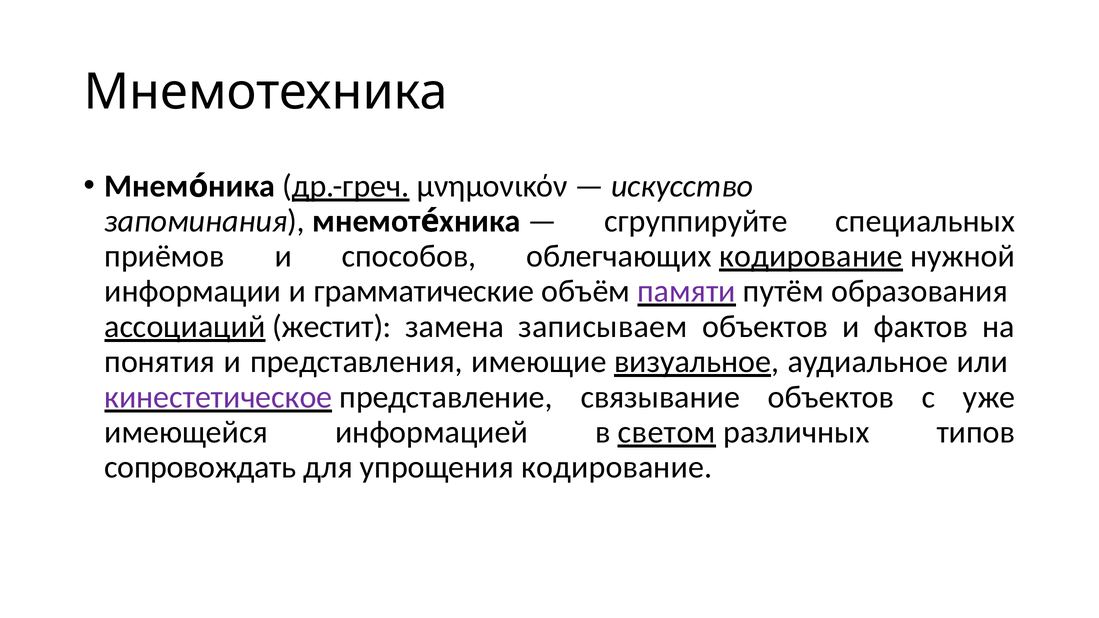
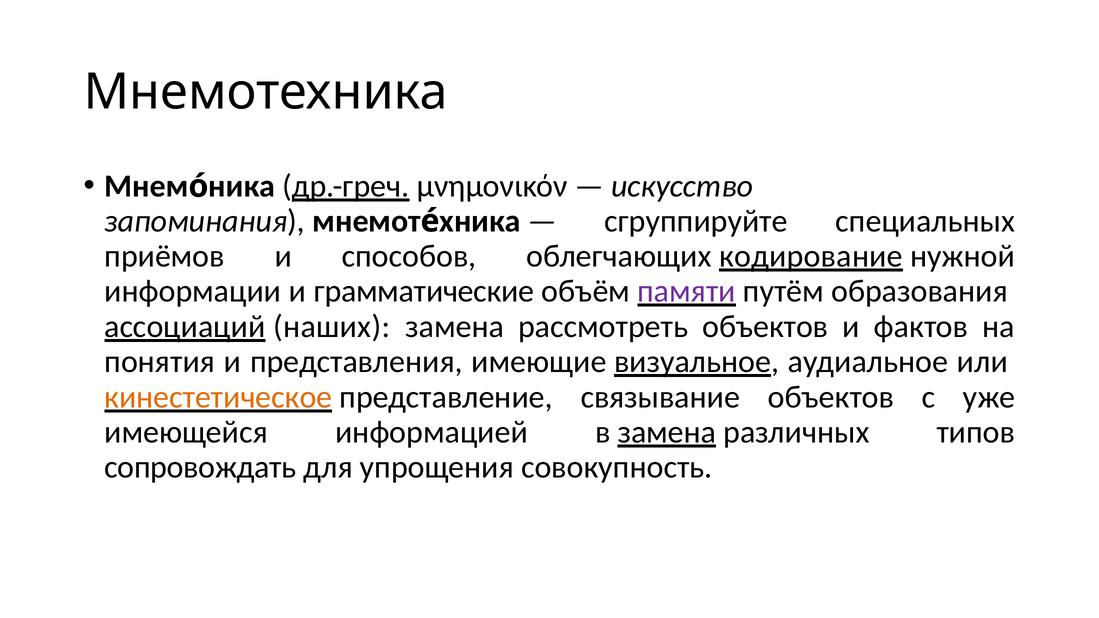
жестит: жестит -> наших
записываем: записываем -> рассмотреть
кинестетическое colour: purple -> orange
в светом: светом -> замена
упрощения кодирование: кодирование -> совокупность
